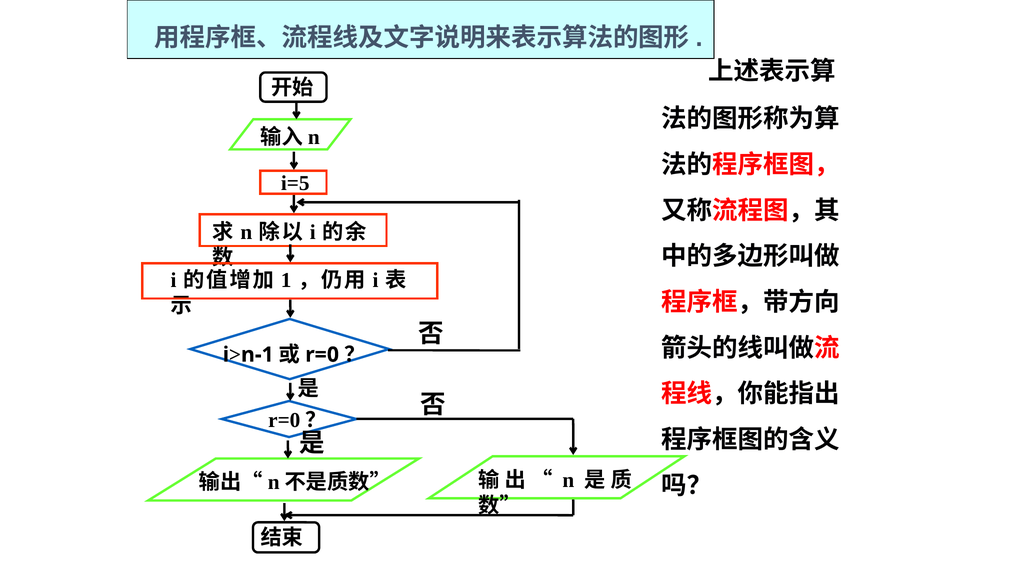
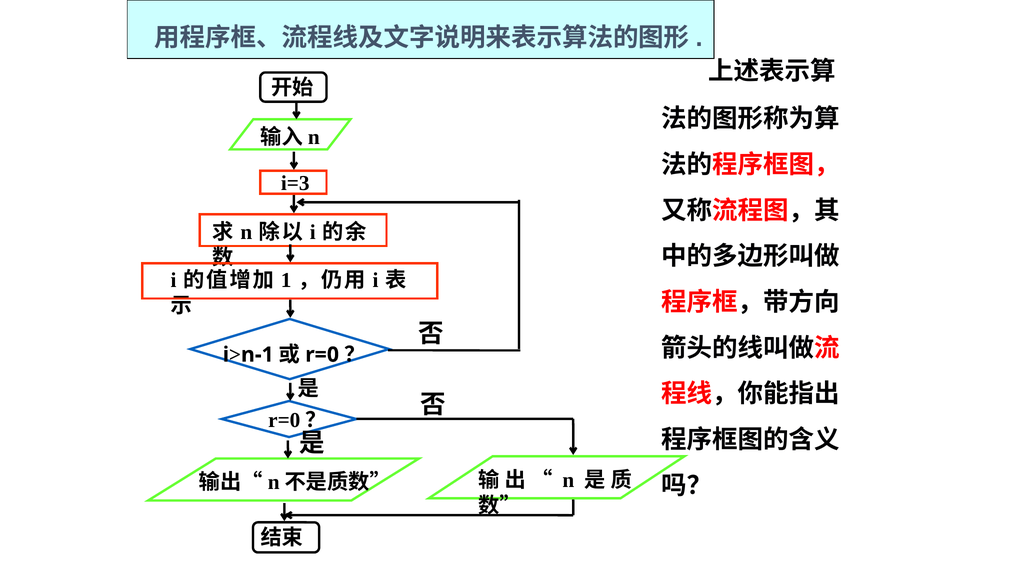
i=5: i=5 -> i=3
